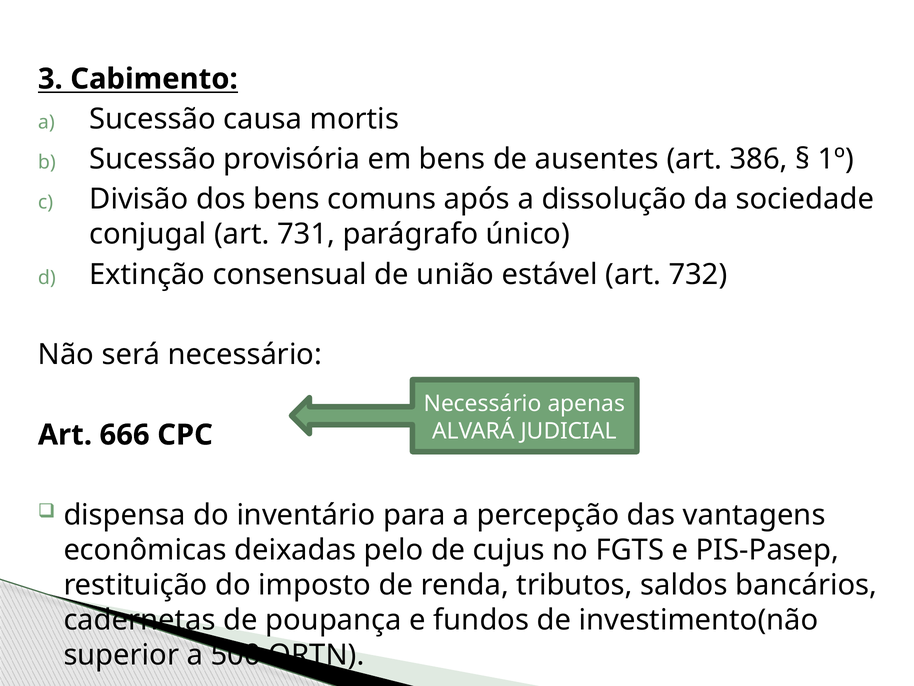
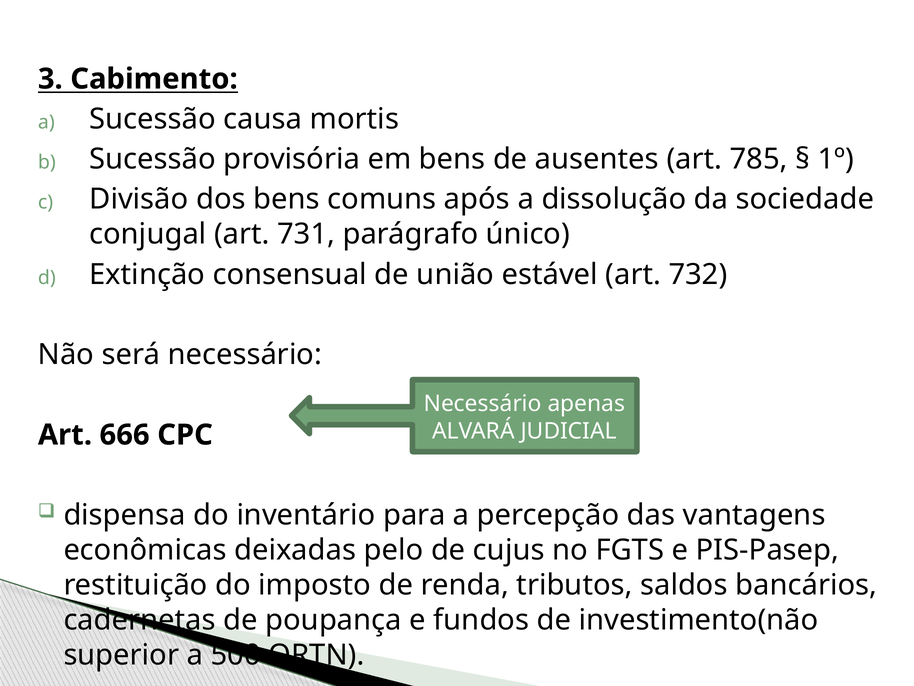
386: 386 -> 785
